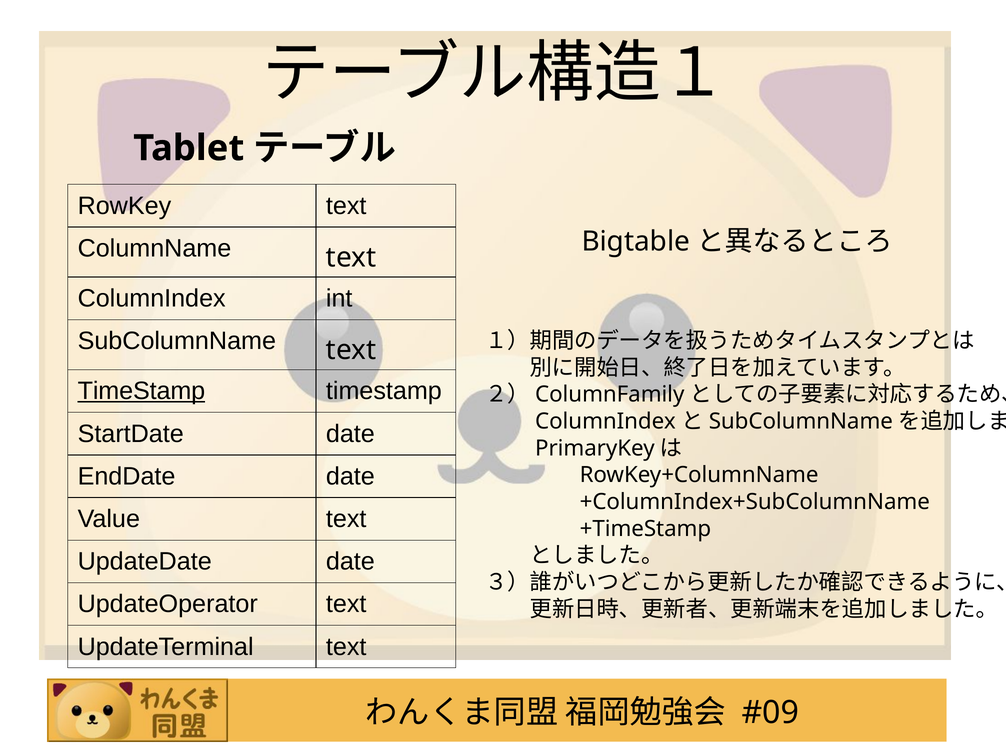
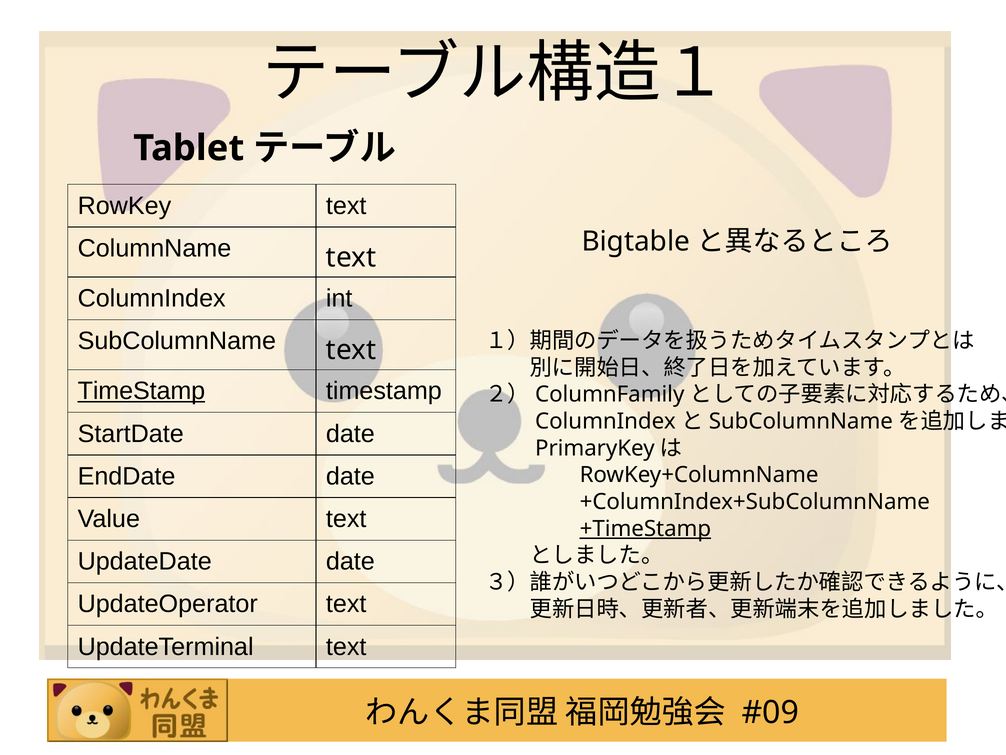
+TimeStamp underline: none -> present
